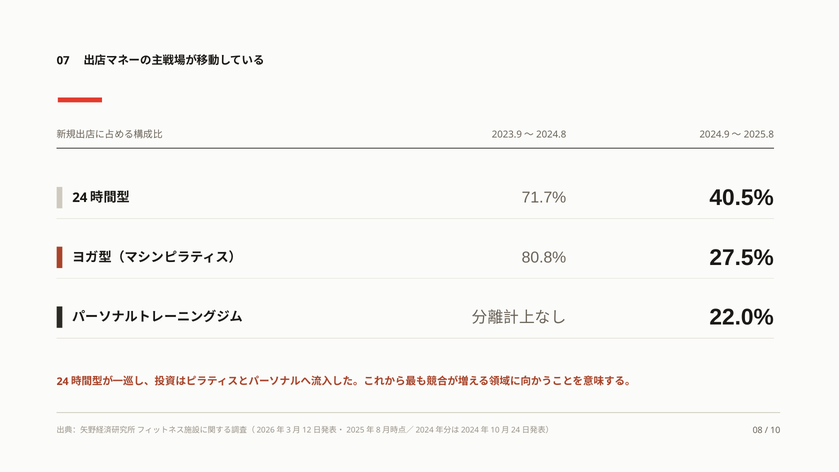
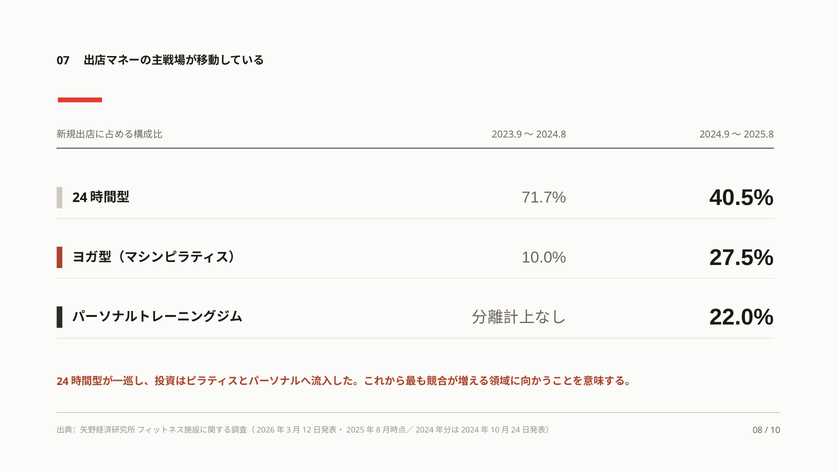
80.8%: 80.8% -> 10.0%
